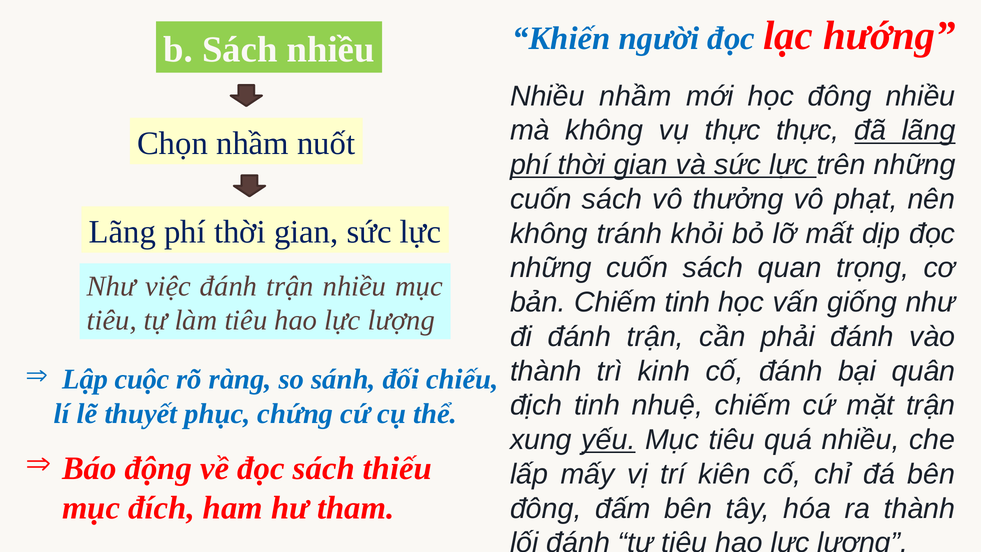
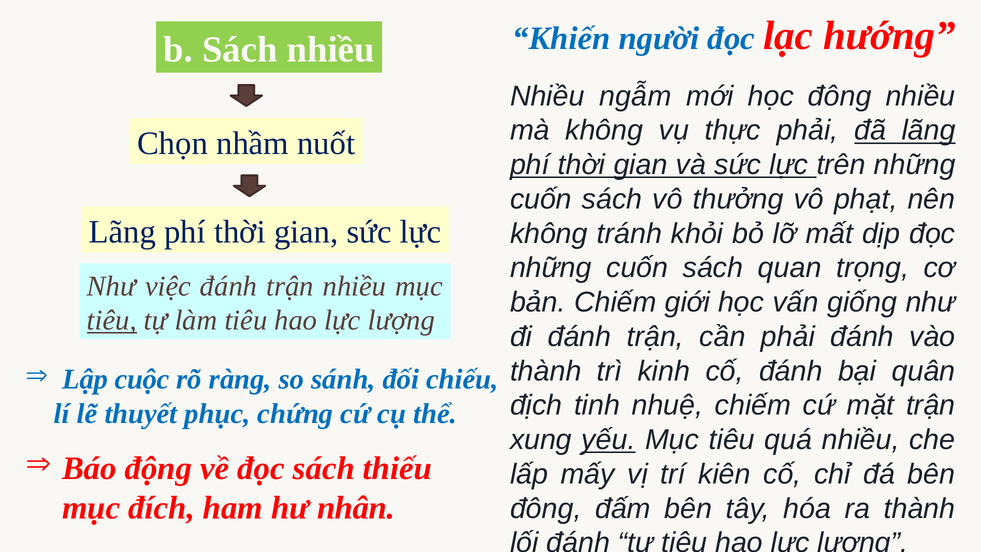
Nhiều nhầm: nhầm -> ngẫm
thực thực: thực -> phải
Chiếm tinh: tinh -> giới
tiêu at (112, 320) underline: none -> present
tham: tham -> nhân
